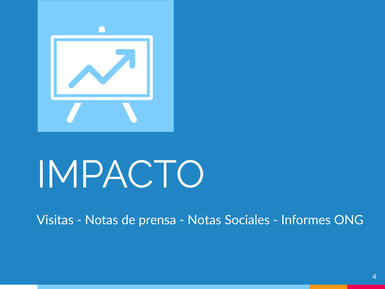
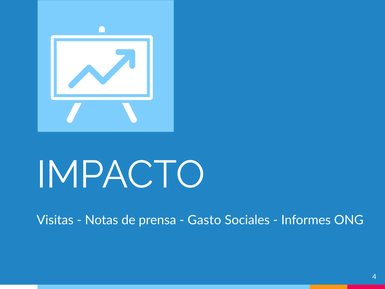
Notas at (204, 220): Notas -> Gasto
